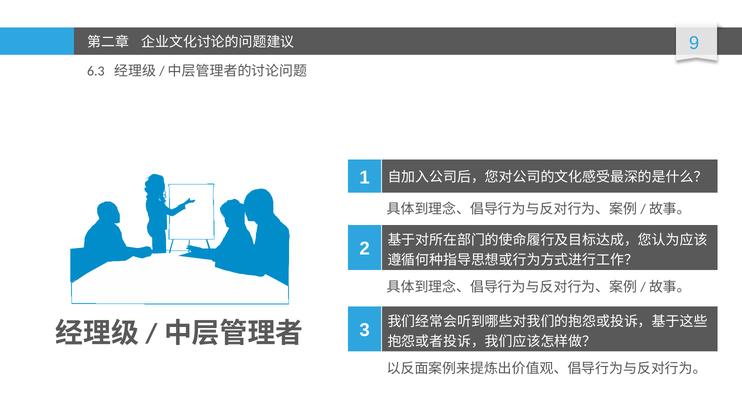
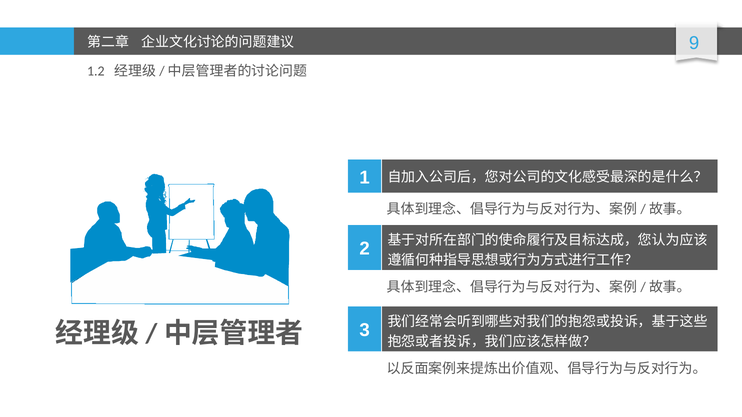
6.3: 6.3 -> 1.2
